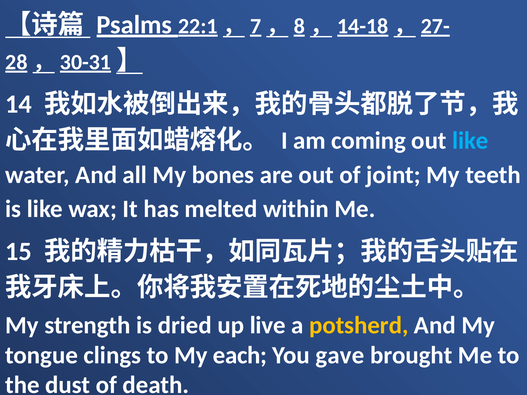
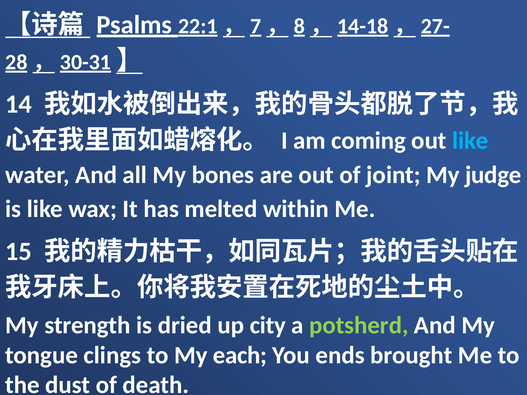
teeth: teeth -> judge
live: live -> city
potsherd colour: yellow -> light green
gave: gave -> ends
